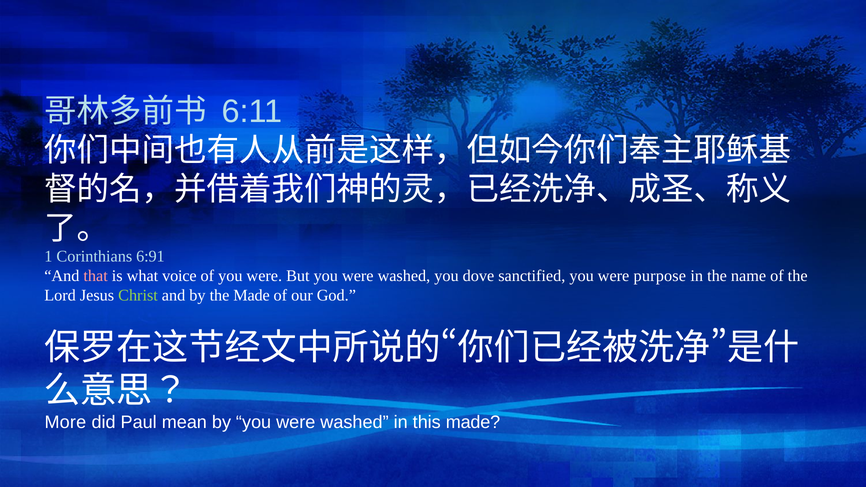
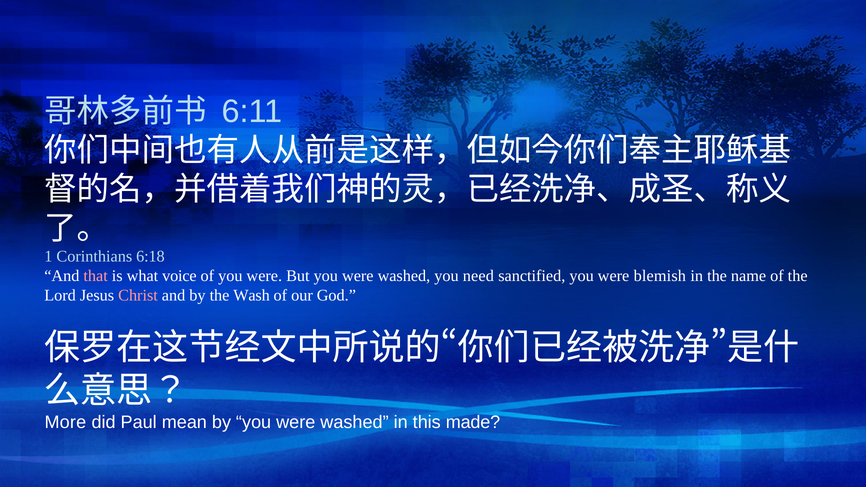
6:91: 6:91 -> 6:18
dove: dove -> need
purpose: purpose -> blemish
Christ colour: light green -> pink
the Made: Made -> Wash
